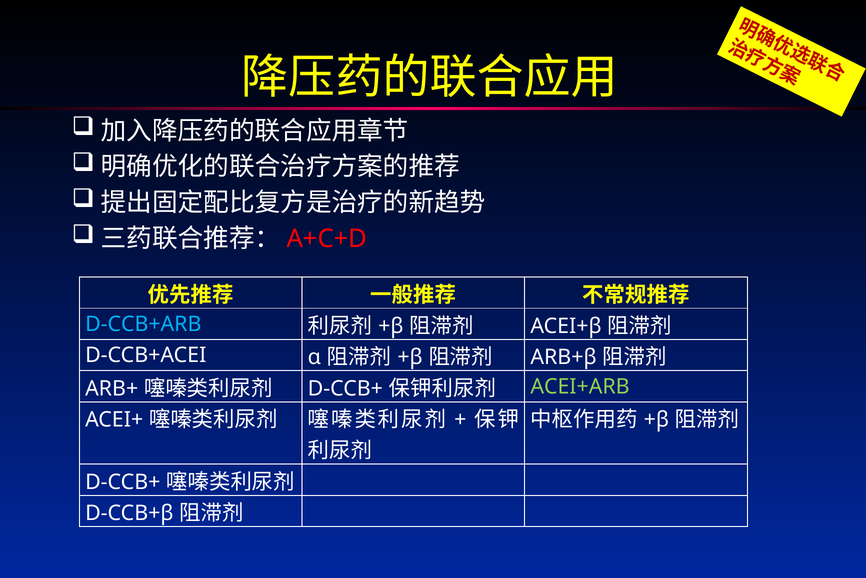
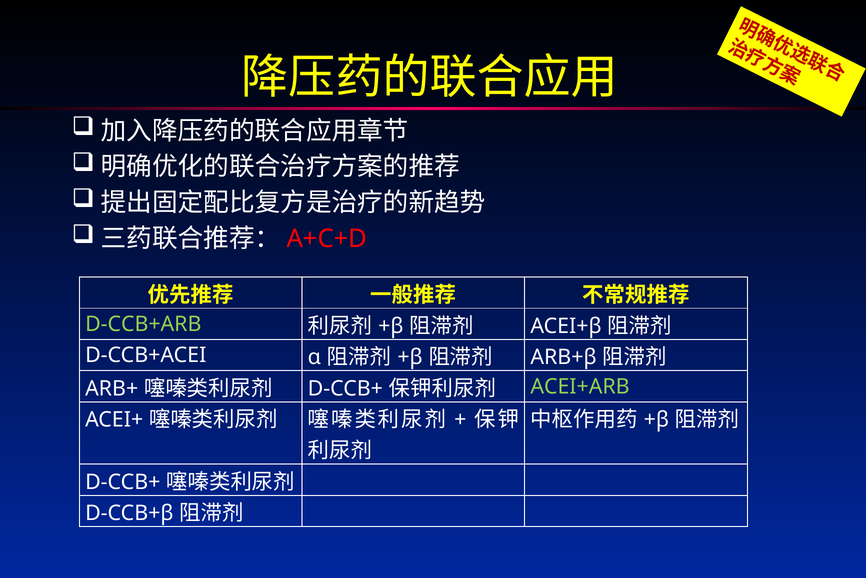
D-CCB+ARB colour: light blue -> light green
